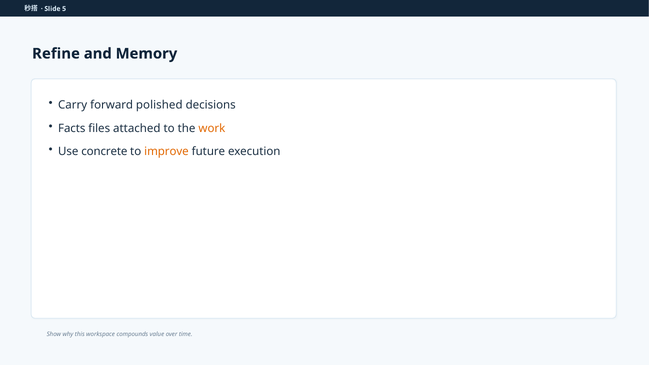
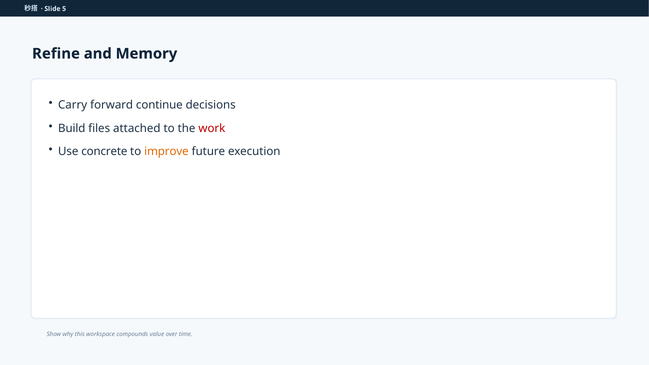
polished: polished -> continue
Facts: Facts -> Build
work colour: orange -> red
